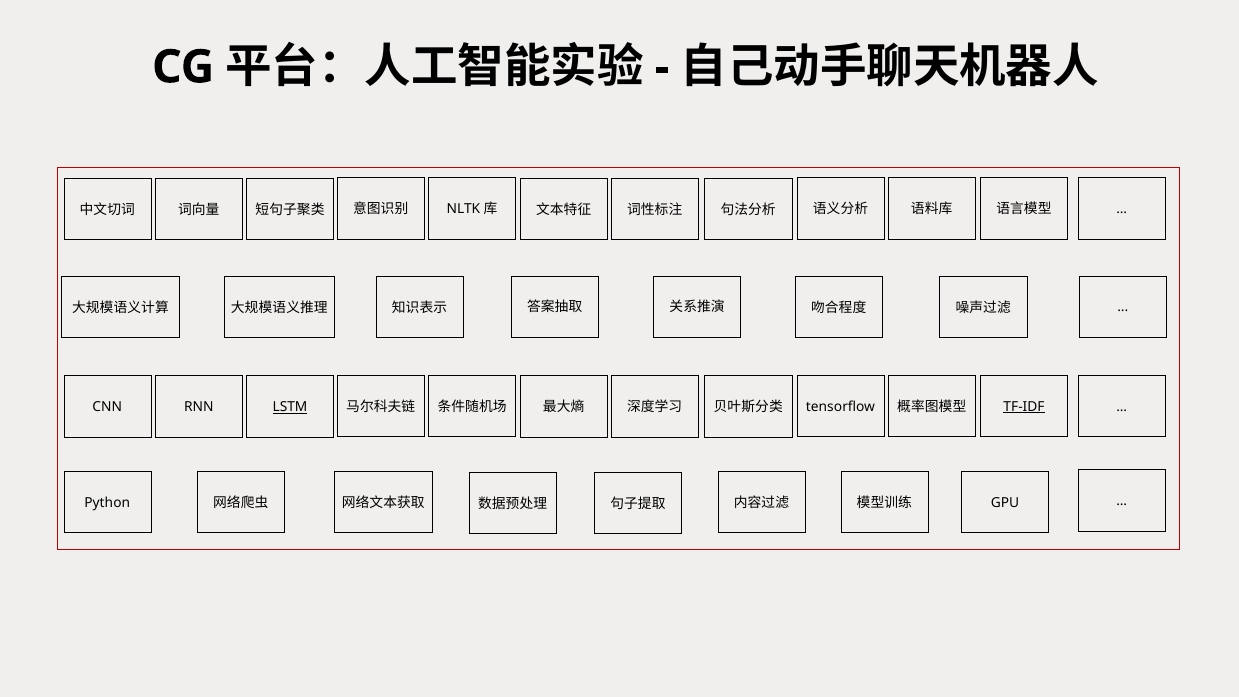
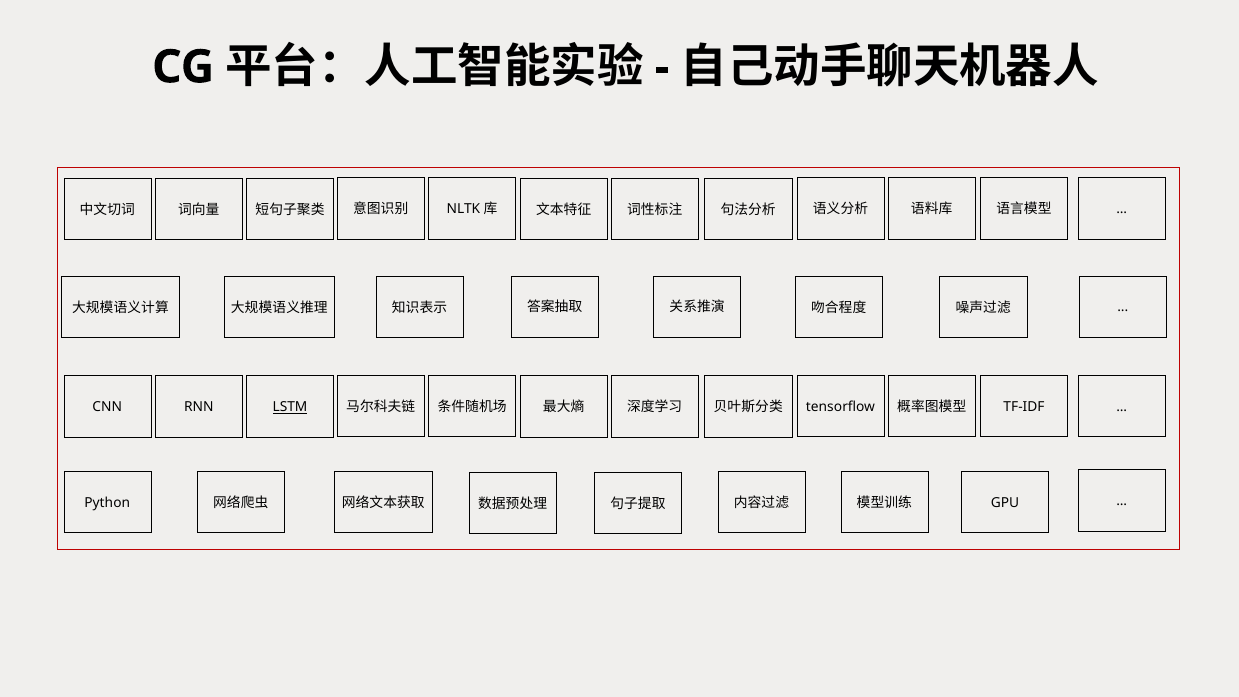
TF-IDF underline: present -> none
